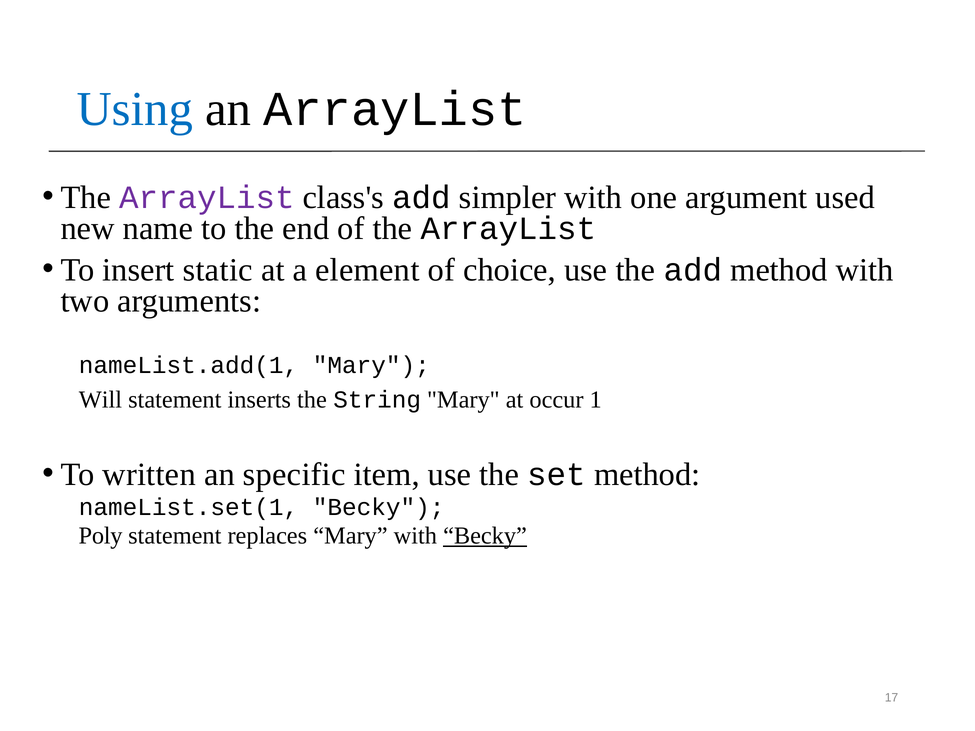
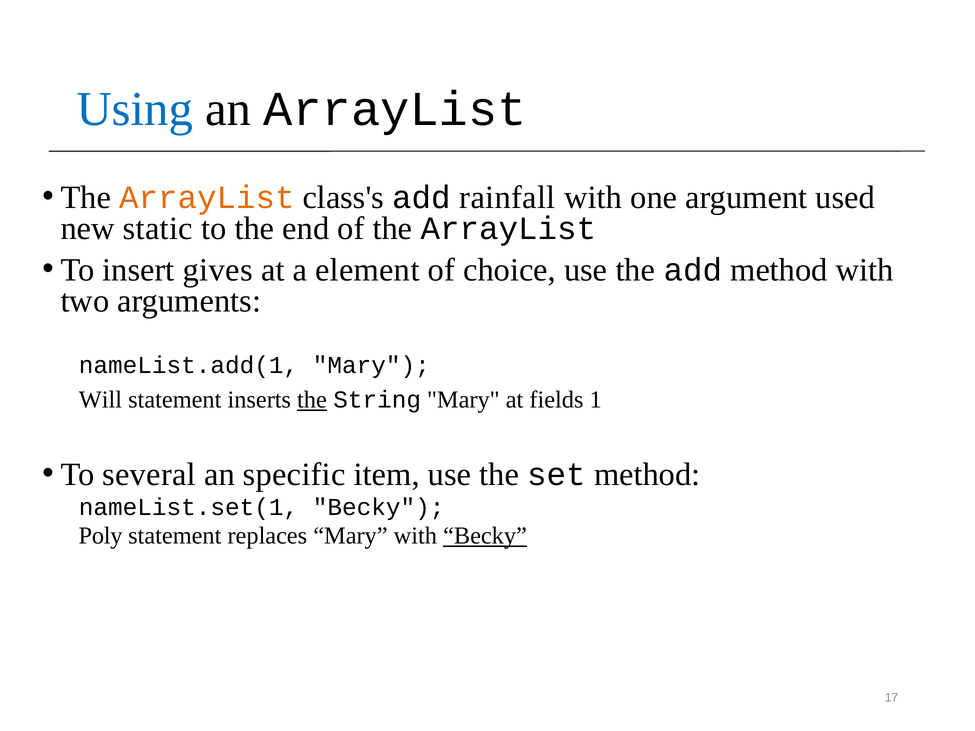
ArrayList at (207, 198) colour: purple -> orange
simpler: simpler -> rainfall
name: name -> static
static: static -> gives
the at (312, 400) underline: none -> present
occur: occur -> fields
written: written -> several
